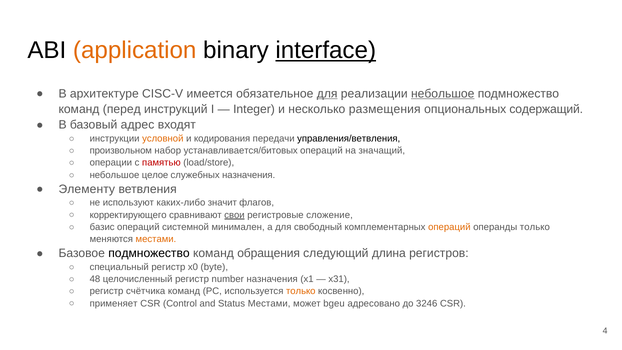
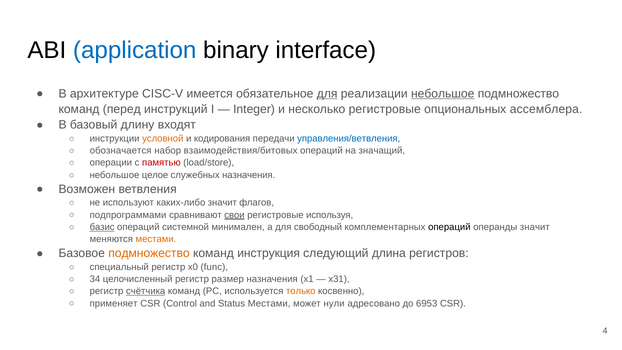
application colour: orange -> blue
interface underline: present -> none
несколько размещения: размещения -> регистровые
содержащий: содержащий -> ассемблера
адрес: адрес -> длину
управления/ветвления colour: black -> blue
произвольном: произвольном -> обозначается
устанавливается/битовых: устанавливается/битовых -> взаимодействия/битовых
Элементу: Элементу -> Возможен
корректирующего: корректирующего -> подпрограммами
сложение: сложение -> используя
базис underline: none -> present
операций at (449, 227) colour: orange -> black
операнды только: только -> значит
подмножество at (149, 253) colour: black -> orange
обращения: обращения -> инструкция
byte: byte -> func
48: 48 -> 34
number: number -> размер
счётчика underline: none -> present
bgeu: bgeu -> нули
3246: 3246 -> 6953
